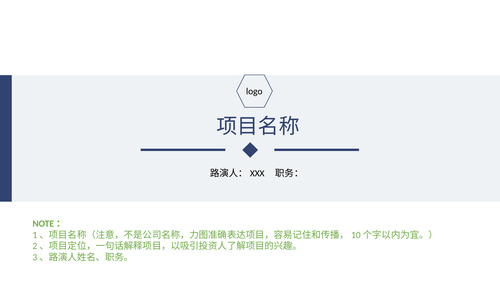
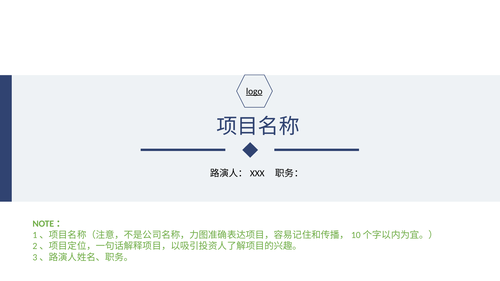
logo underline: none -> present
